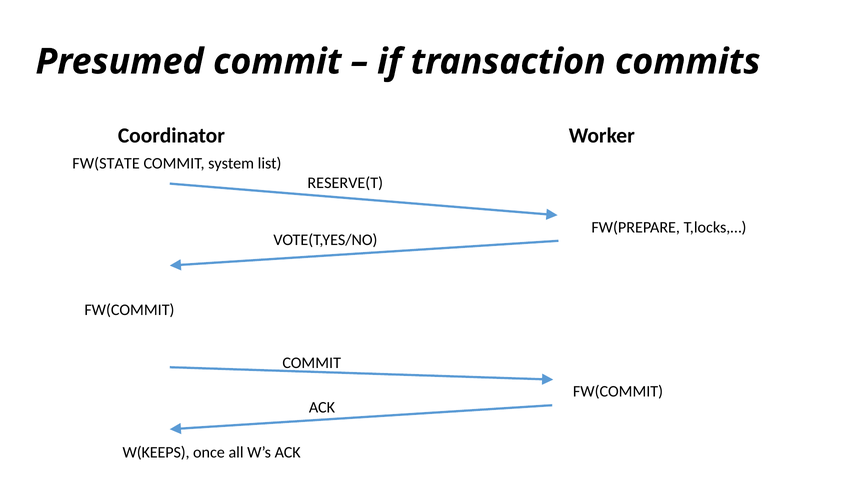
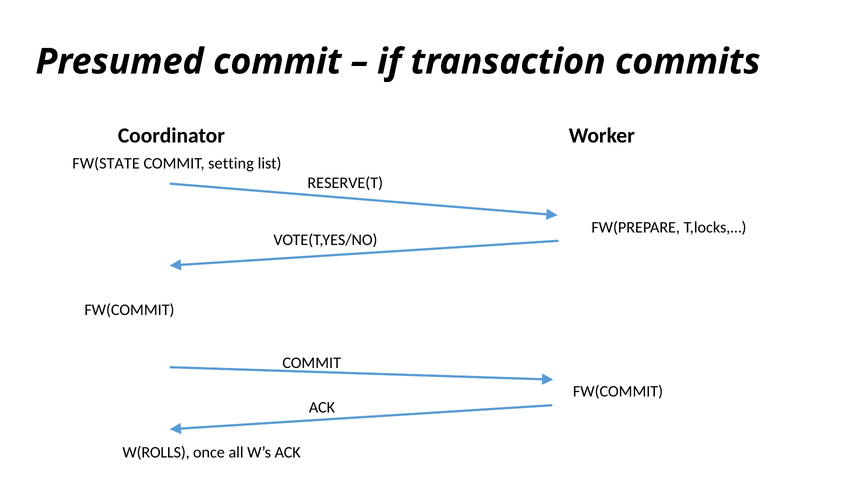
system: system -> setting
W(KEEPS: W(KEEPS -> W(ROLLS
